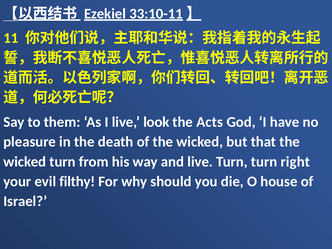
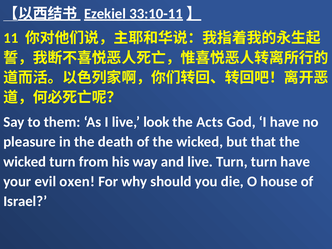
turn right: right -> have
filthy: filthy -> oxen
